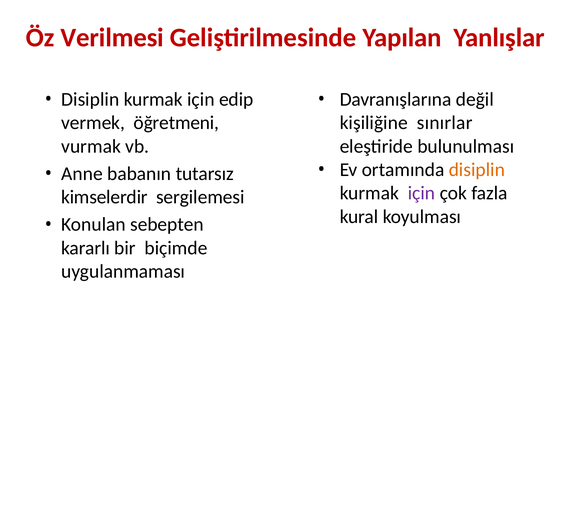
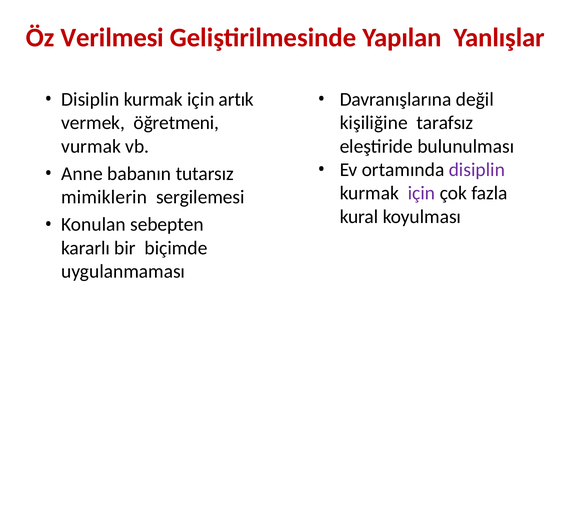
edip: edip -> artık
sınırlar: sınırlar -> tarafsız
disiplin at (477, 170) colour: orange -> purple
kimselerdir: kimselerdir -> mimiklerin
